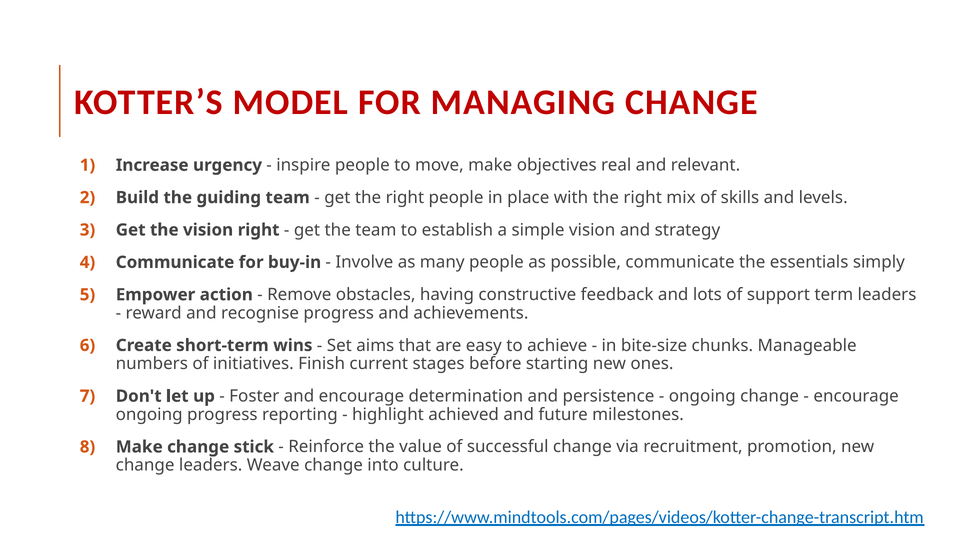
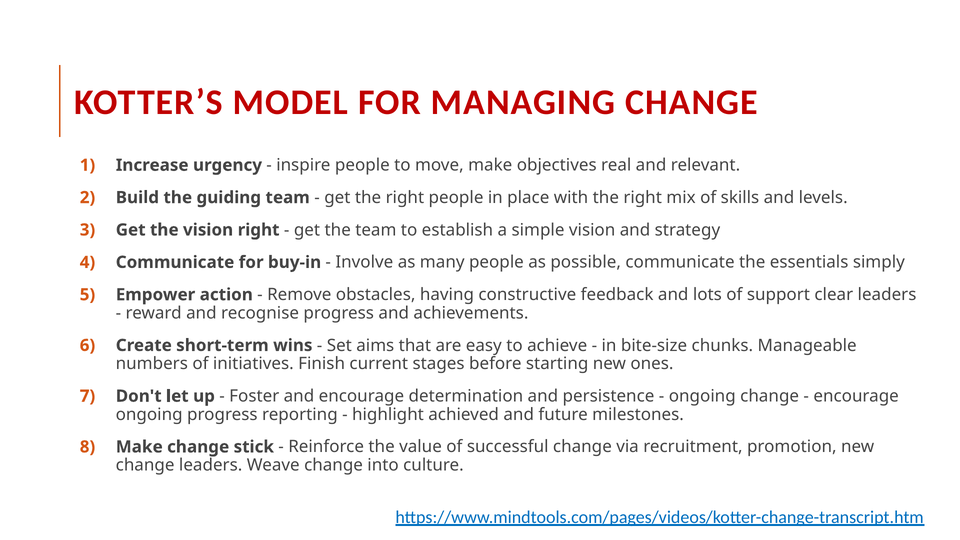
term: term -> clear
